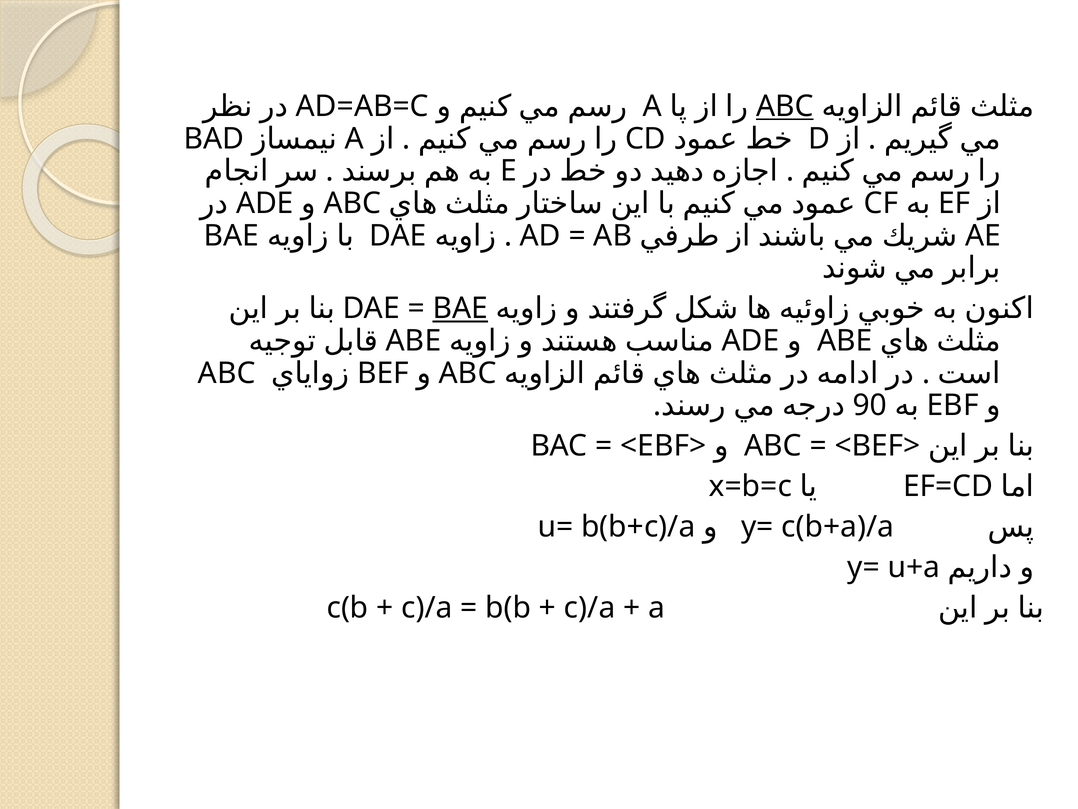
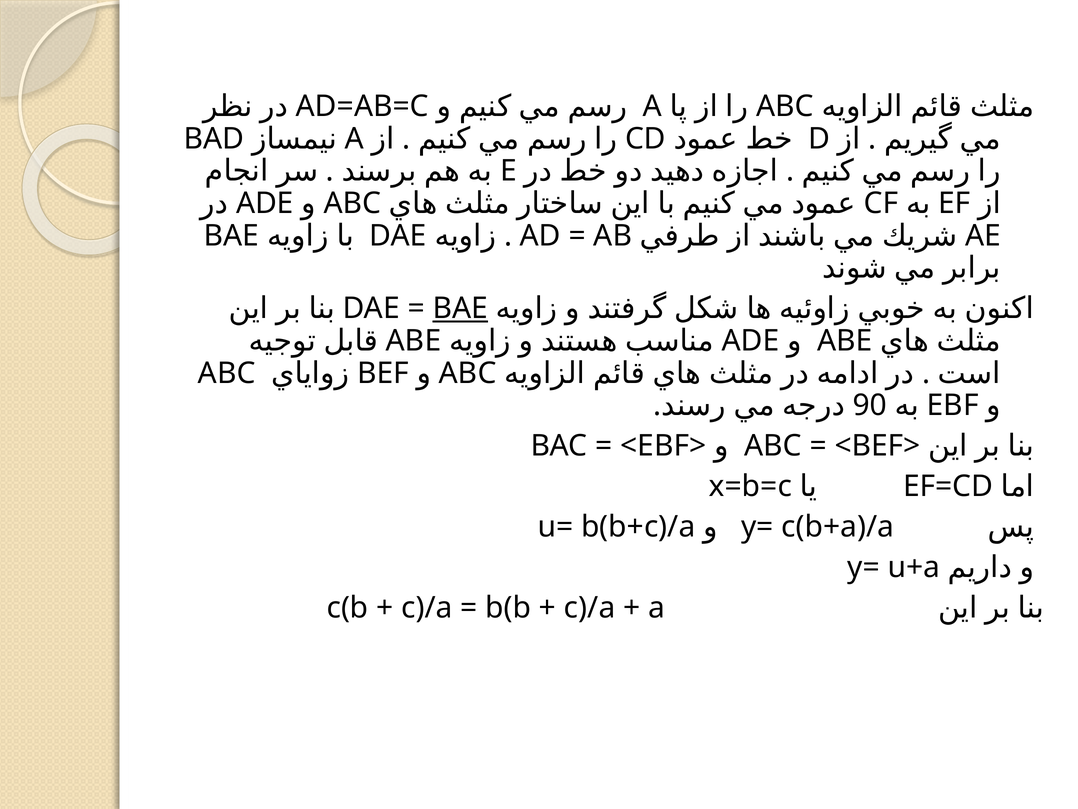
ABC at (785, 106) underline: present -> none
